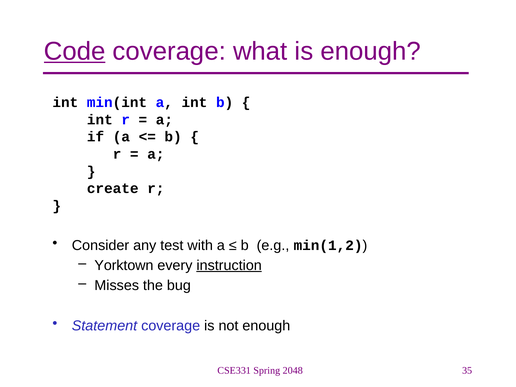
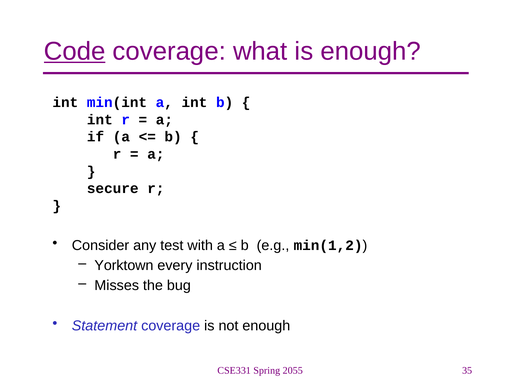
create: create -> secure
instruction underline: present -> none
2048: 2048 -> 2055
